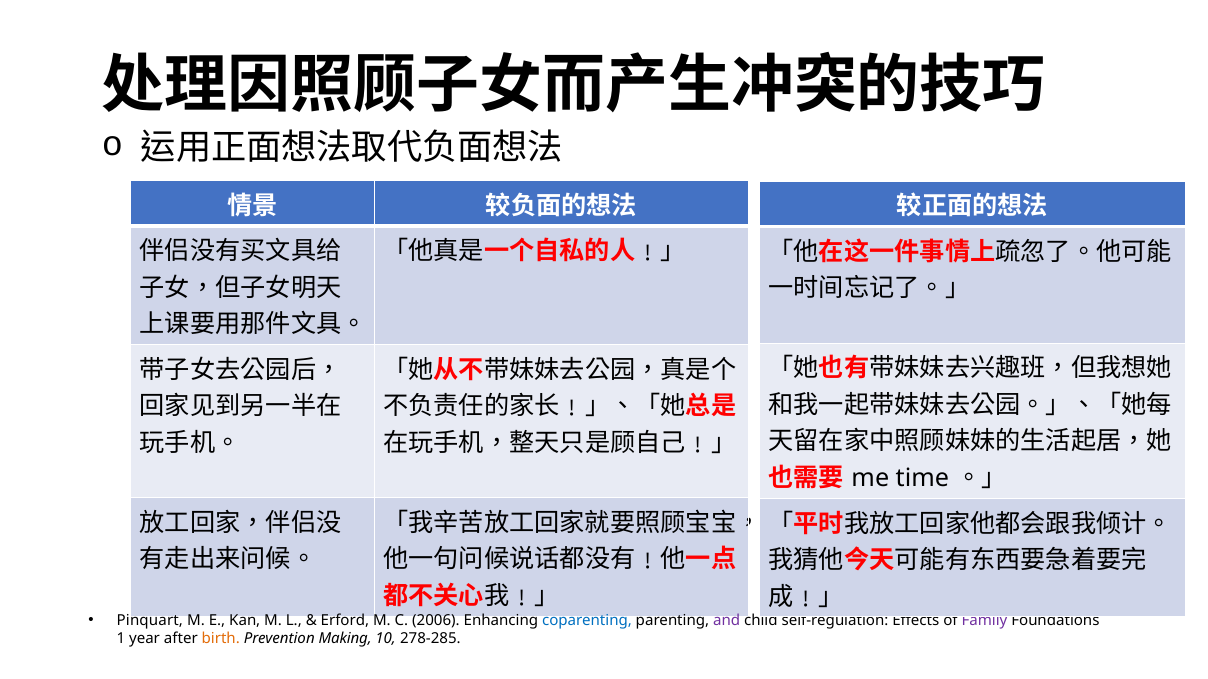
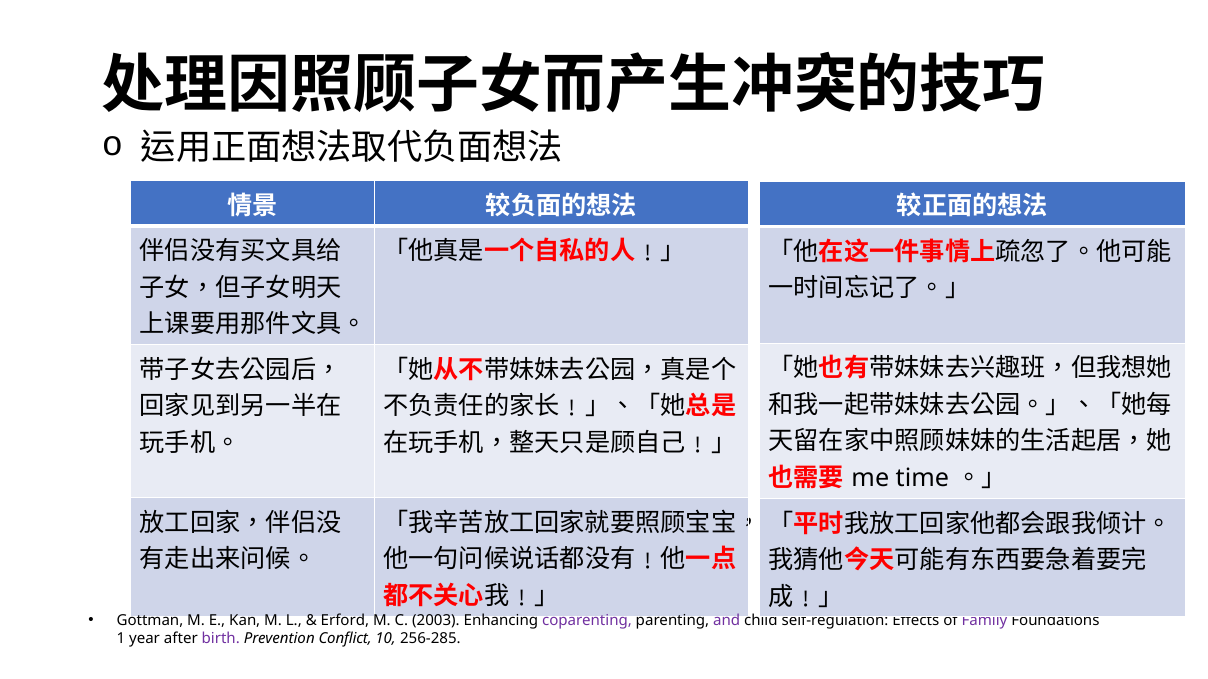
Pinquart: Pinquart -> Gottman
2006: 2006 -> 2003
coparenting colour: blue -> purple
birth colour: orange -> purple
Making: Making -> Conflict
278-285: 278-285 -> 256-285
